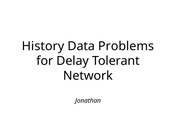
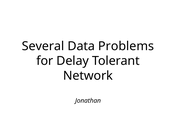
History: History -> Several
